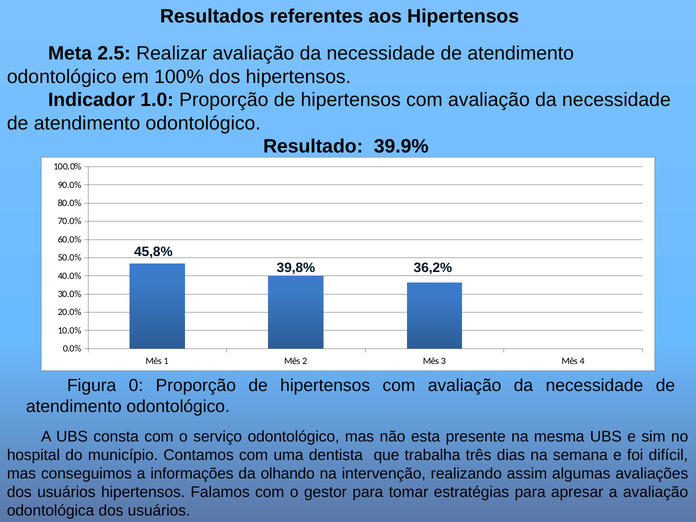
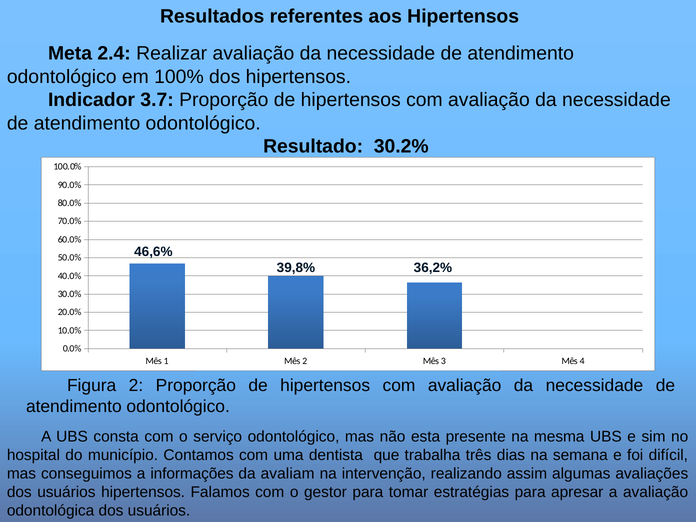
2.5: 2.5 -> 2.4
1.0: 1.0 -> 3.7
39.9%: 39.9% -> 30.2%
45,8%: 45,8% -> 46,6%
Figura 0: 0 -> 2
olhando: olhando -> avaliam
